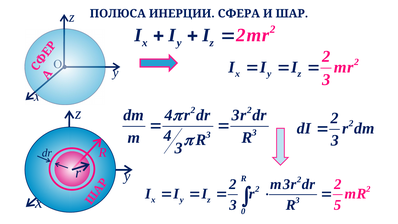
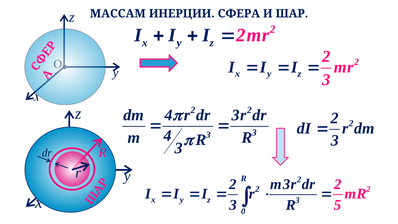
ПОЛЮСА: ПОЛЮСА -> МАССАМ
